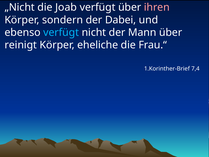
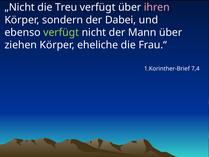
Joab: Joab -> Treu
verfügt at (61, 32) colour: light blue -> light green
reinigt: reinigt -> ziehen
